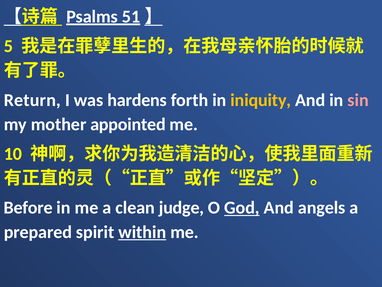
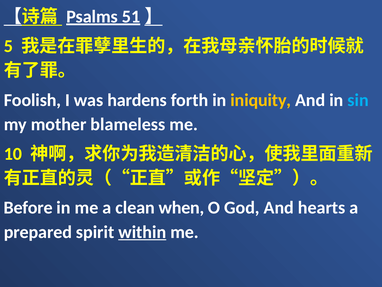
Return: Return -> Foolish
sin colour: pink -> light blue
appointed: appointed -> blameless
judge: judge -> when
God underline: present -> none
angels: angels -> hearts
